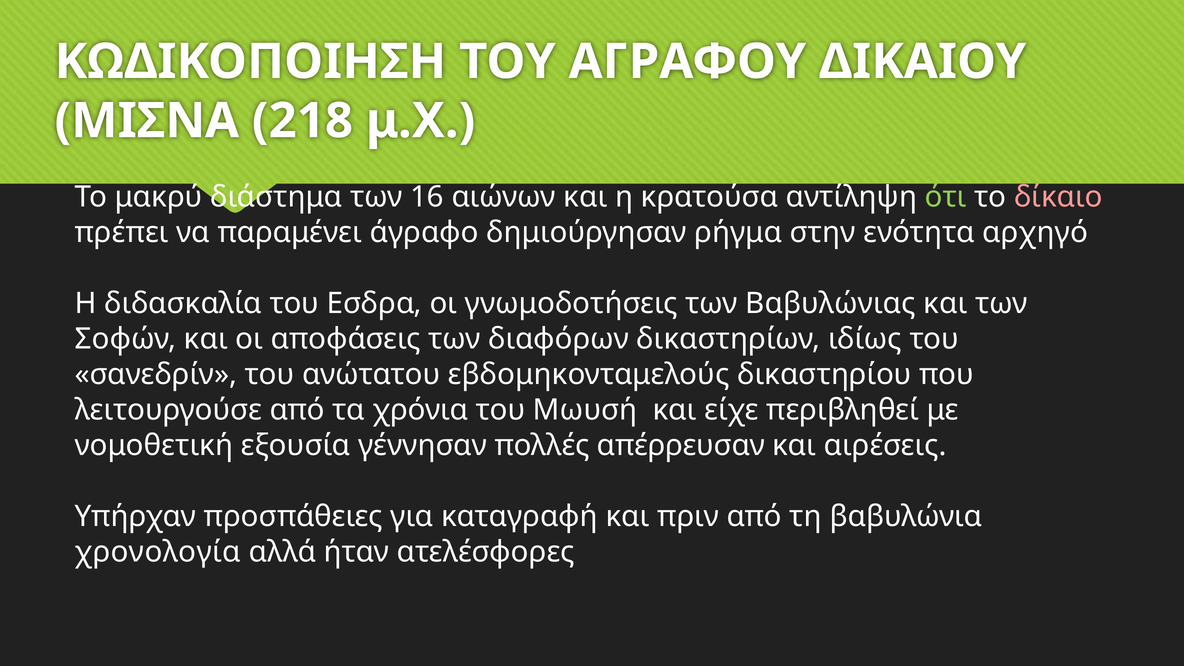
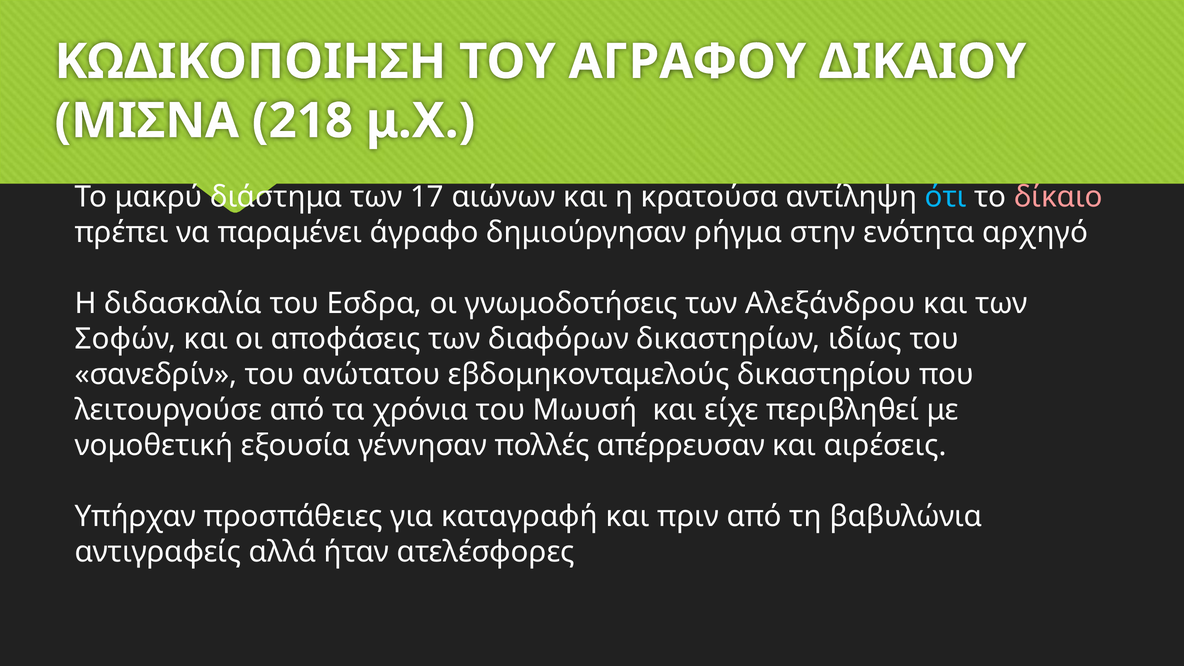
16: 16 -> 17
ότι colour: light green -> light blue
Βαβυλώνιας: Βαβυλώνιας -> Αλεξάνδρου
χρονολογία: χρονολογία -> αντιγραφείς
